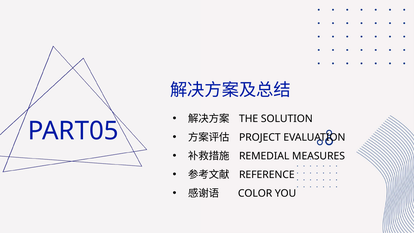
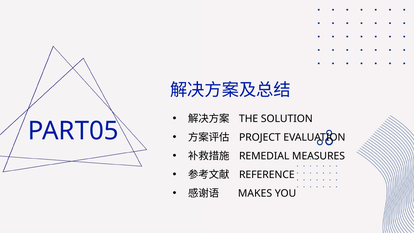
COLOR: COLOR -> MAKES
